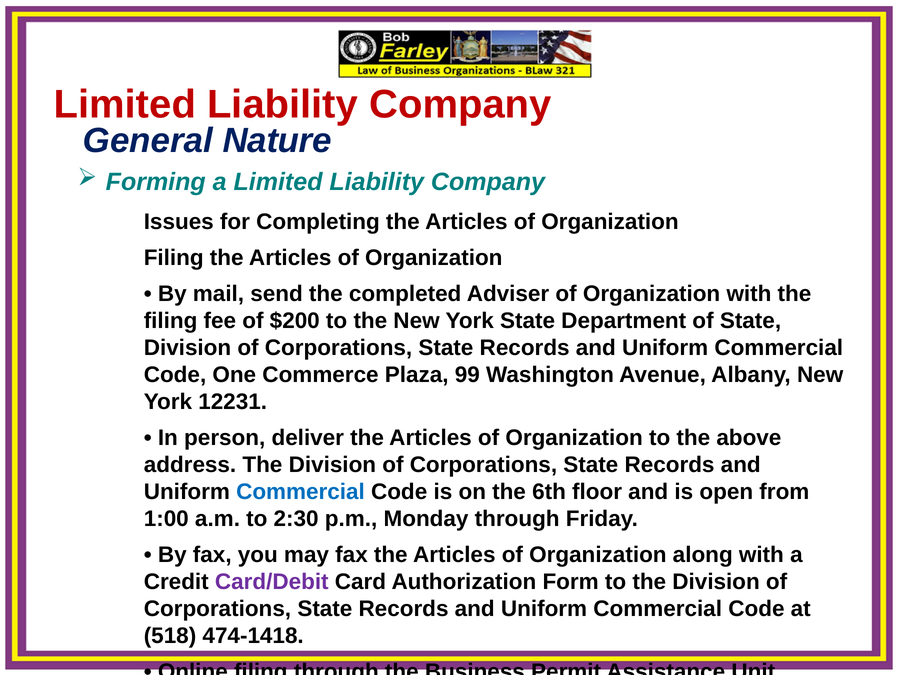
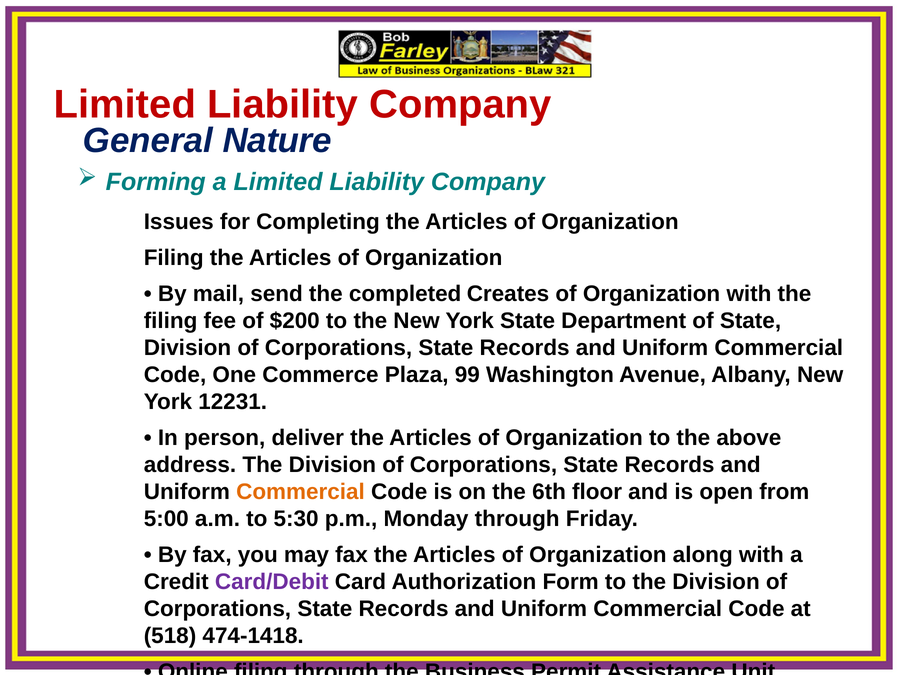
Adviser: Adviser -> Creates
Commercial at (300, 492) colour: blue -> orange
1:00: 1:00 -> 5:00
2:30: 2:30 -> 5:30
